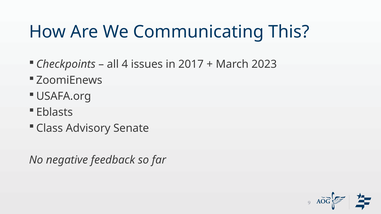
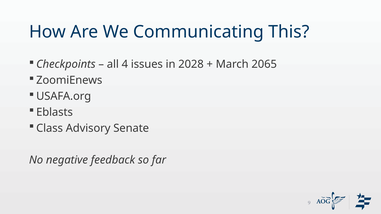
2017: 2017 -> 2028
2023: 2023 -> 2065
